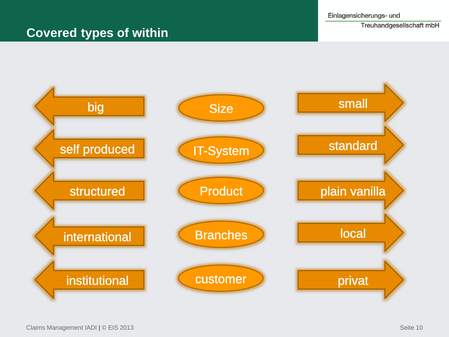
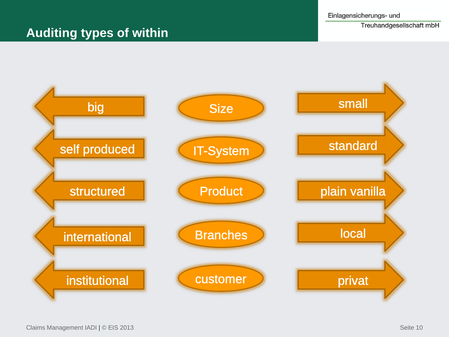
Covered: Covered -> Auditing
